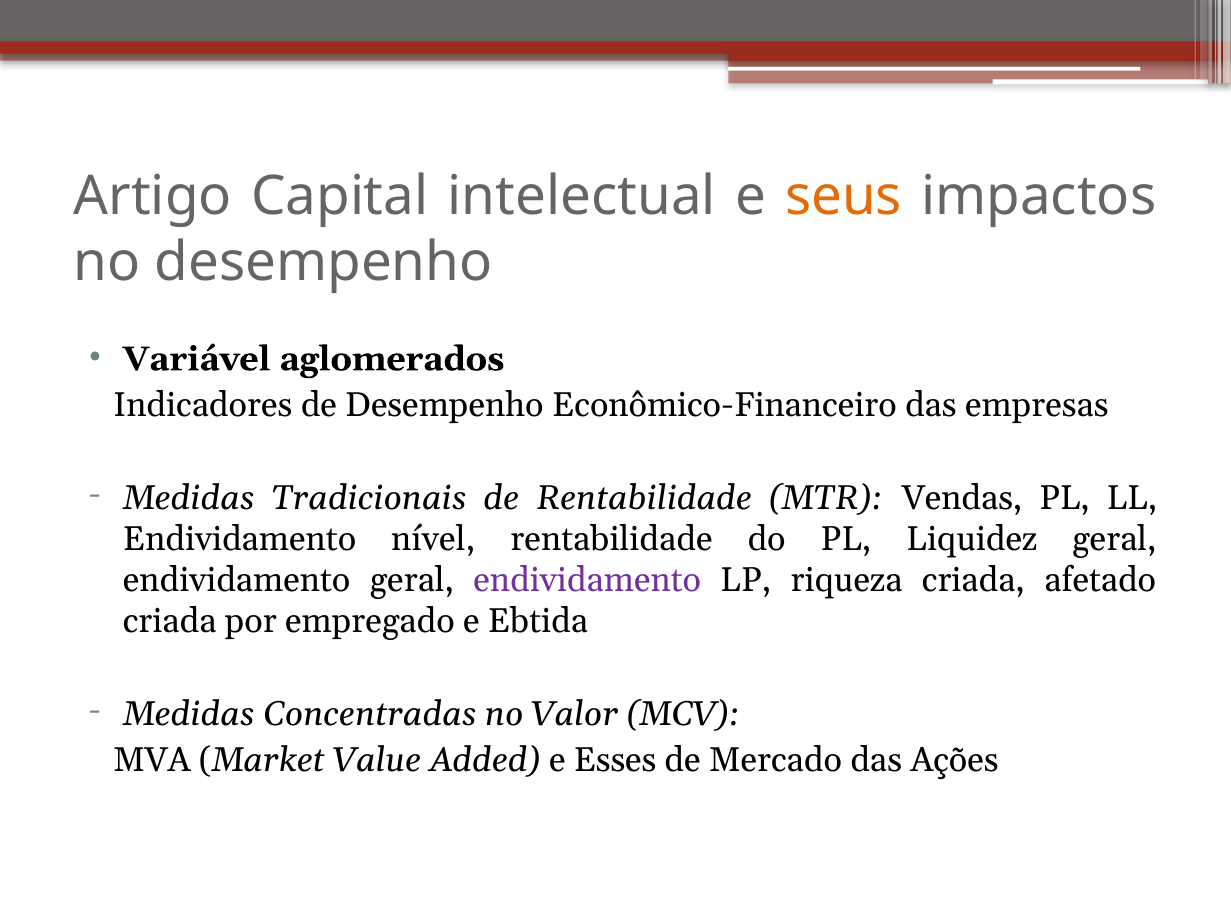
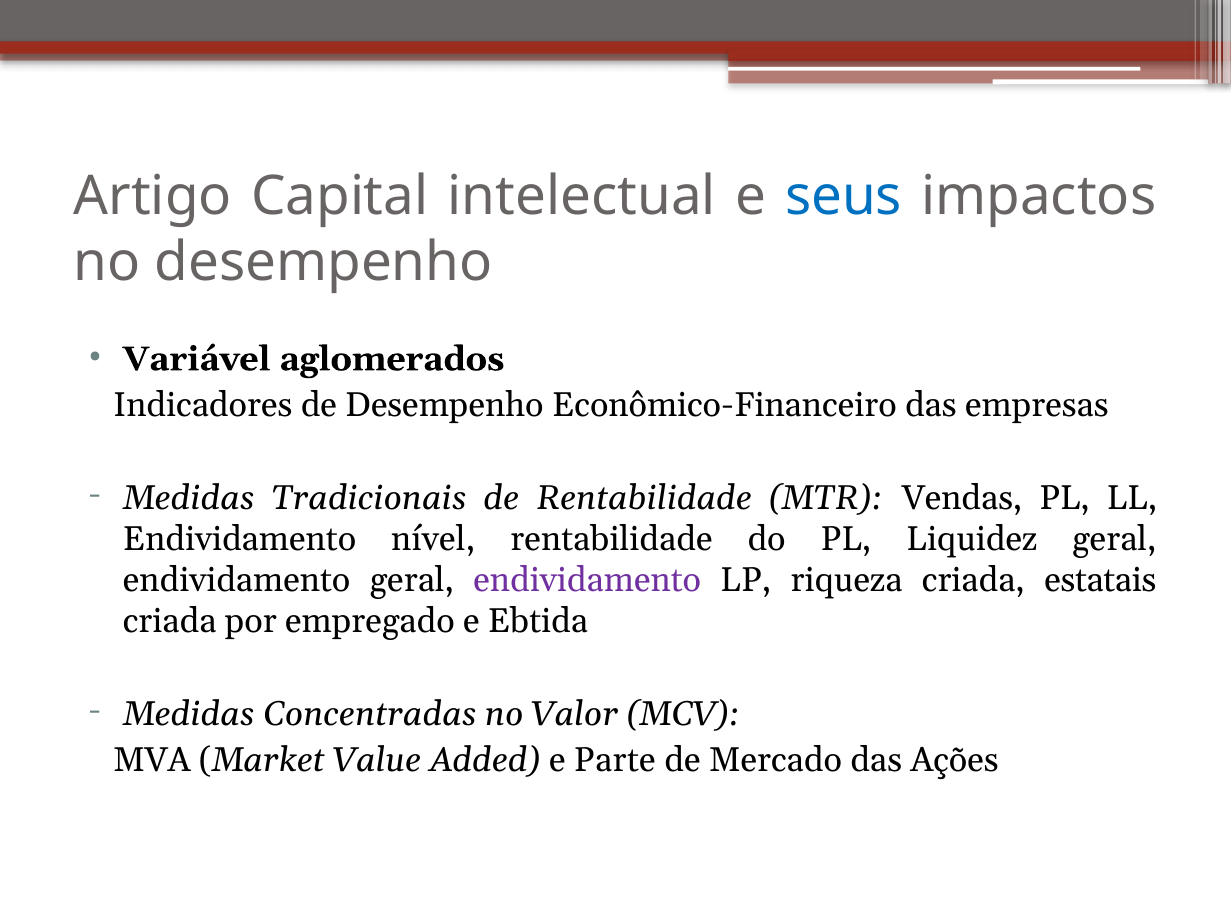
seus colour: orange -> blue
afetado: afetado -> estatais
Esses: Esses -> Parte
